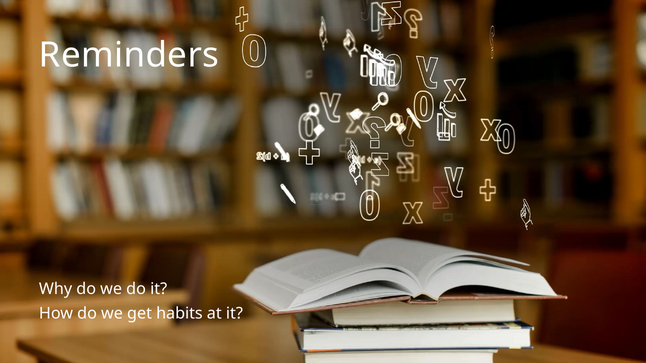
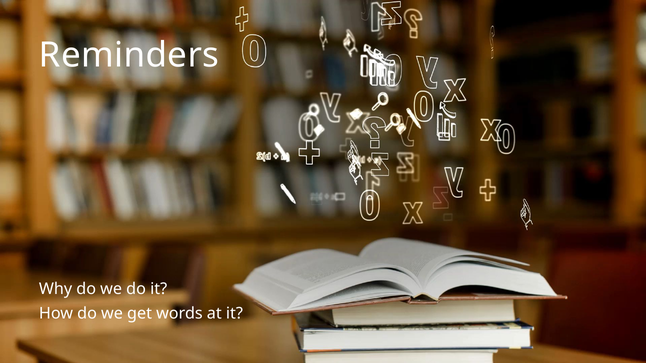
habits: habits -> words
